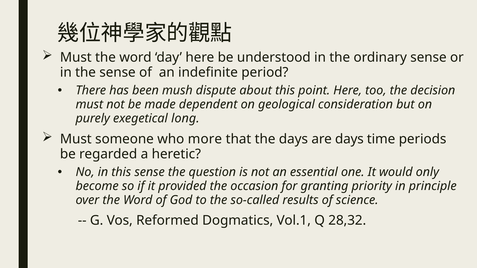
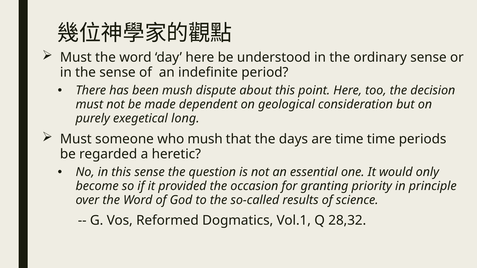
who more: more -> mush
are days: days -> time
